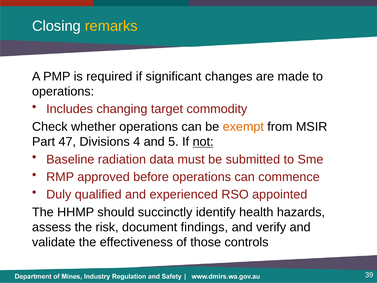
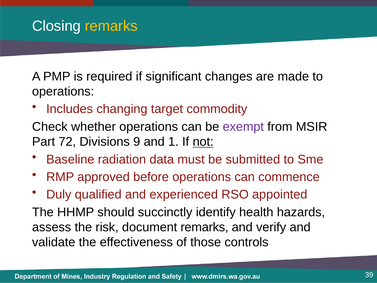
exempt colour: orange -> purple
47: 47 -> 72
4: 4 -> 9
5: 5 -> 1
document findings: findings -> remarks
